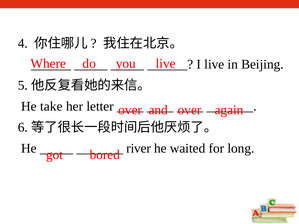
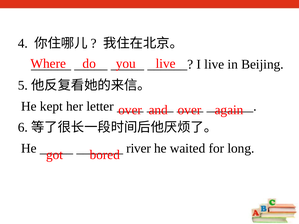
take: take -> kept
